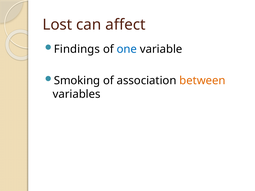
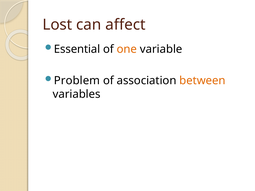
Findings: Findings -> Essential
one colour: blue -> orange
Smoking: Smoking -> Problem
